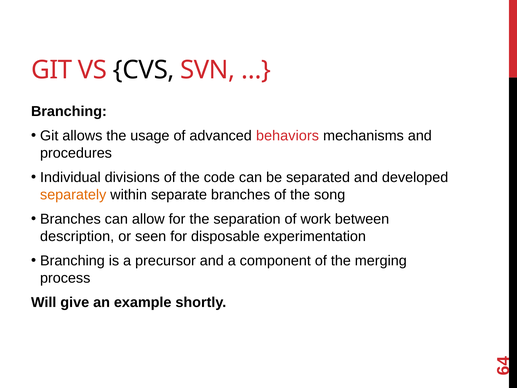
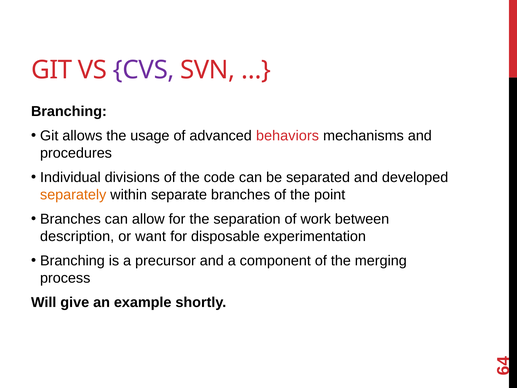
CVS colour: black -> purple
song: song -> point
seen: seen -> want
